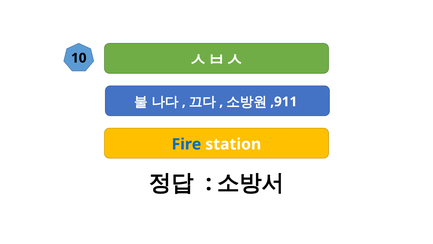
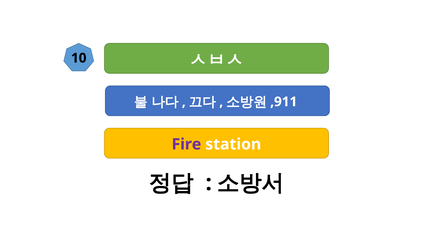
Fire colour: blue -> purple
